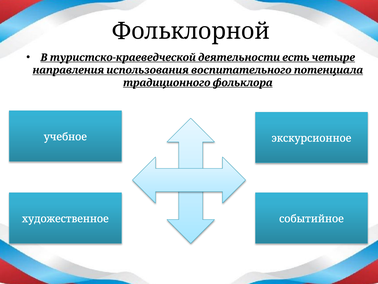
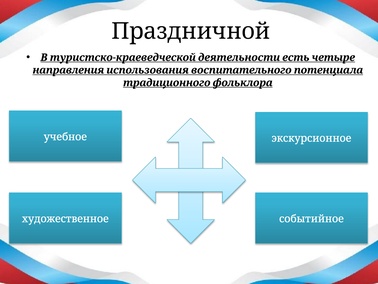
Фольклорной: Фольклорной -> Праздничной
